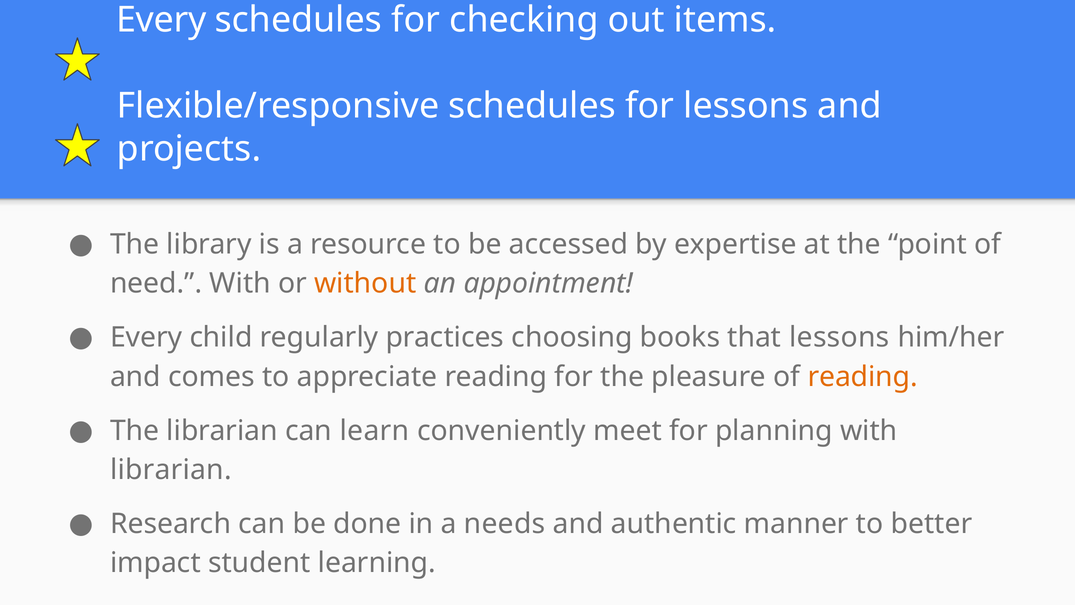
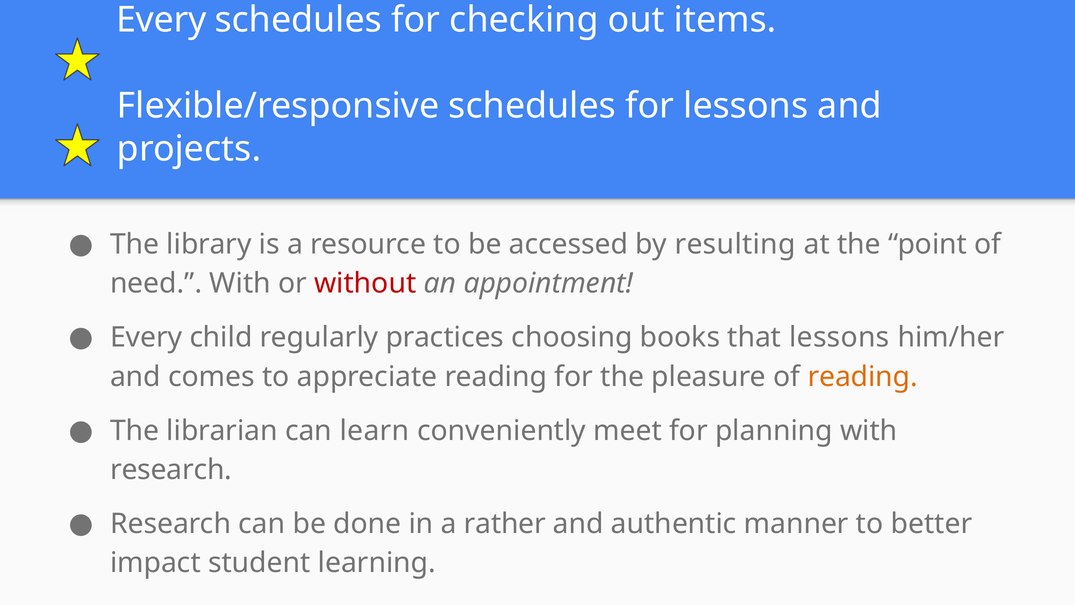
expertise: expertise -> resulting
without colour: orange -> red
librarian at (171, 470): librarian -> research
needs: needs -> rather
